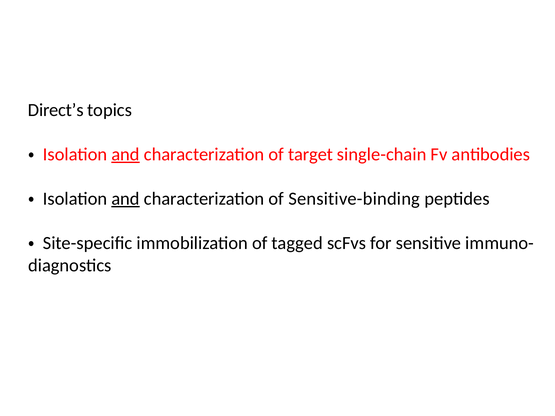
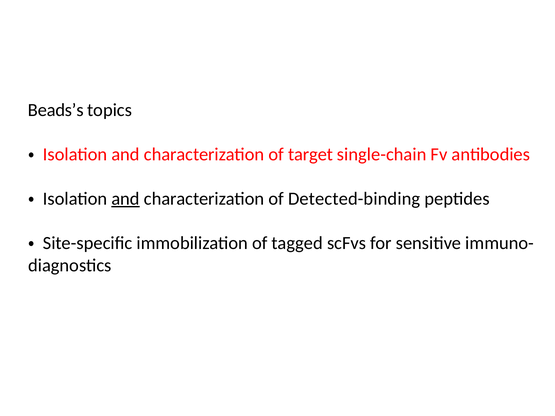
Direct’s: Direct’s -> Beads’s
and at (126, 154) underline: present -> none
Sensitive-binding: Sensitive-binding -> Detected-binding
